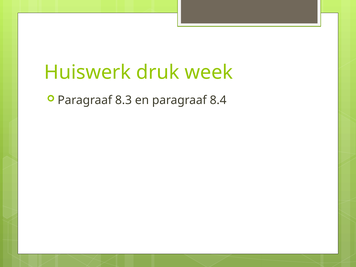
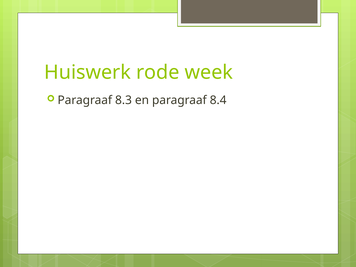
druk: druk -> rode
